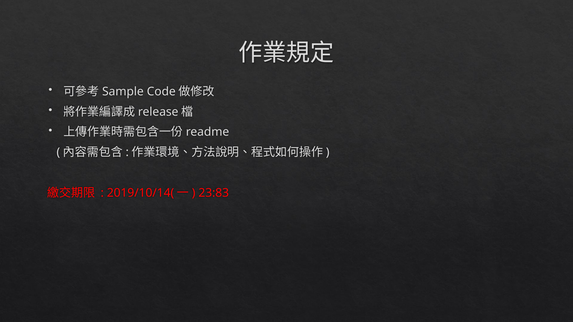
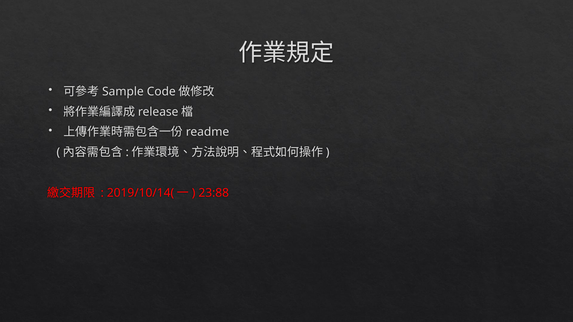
23:83: 23:83 -> 23:88
